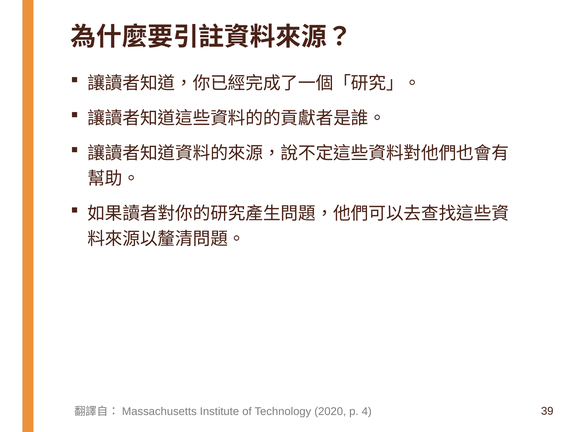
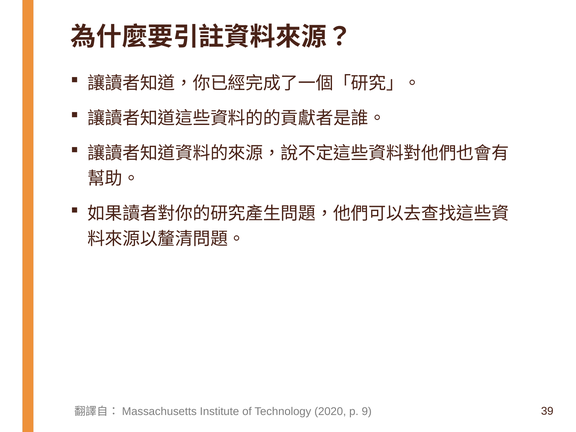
4: 4 -> 9
